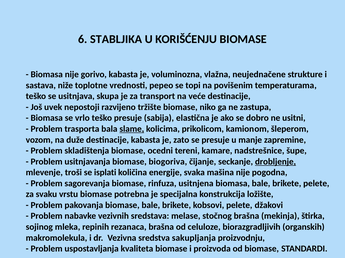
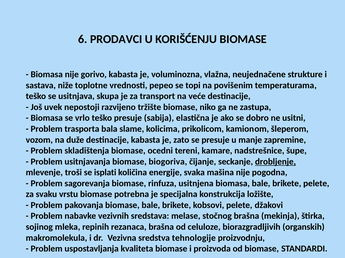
STABLJIKA: STABLJIKA -> PRODAVCI
slame underline: present -> none
sakupljanja: sakupljanja -> tehnologije
